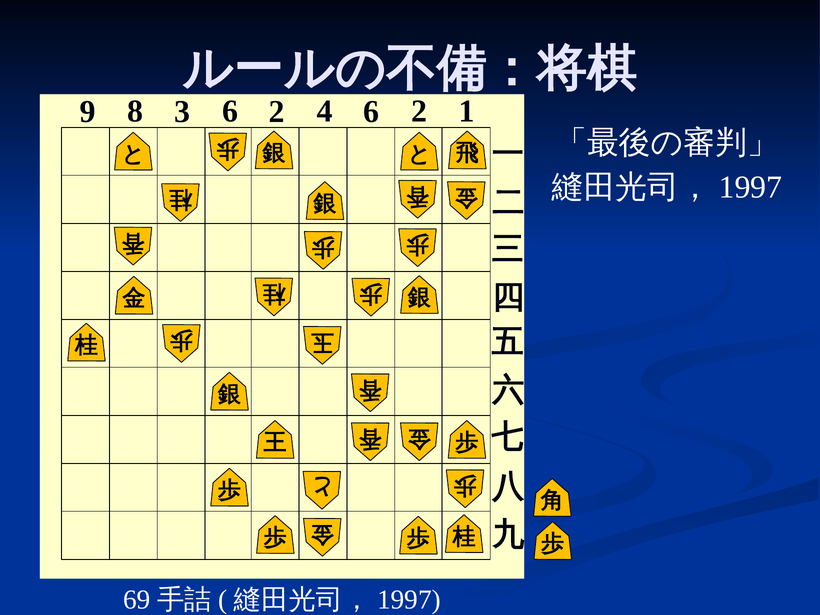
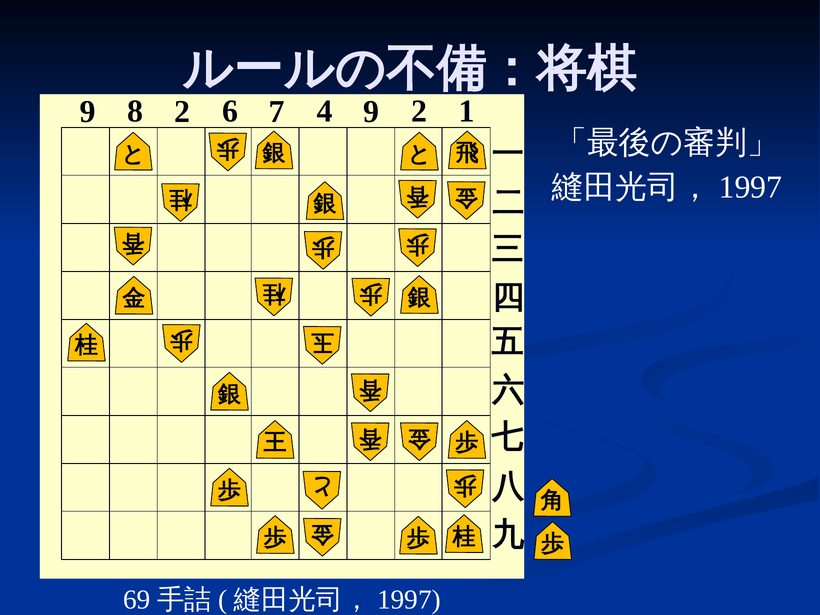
8 3: 3 -> 2
2 at (277, 112): 2 -> 7
4 6: 6 -> 9
